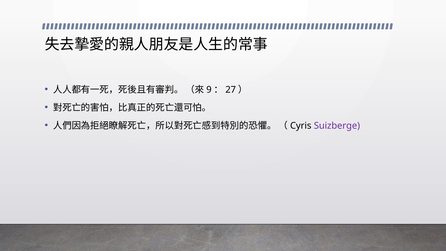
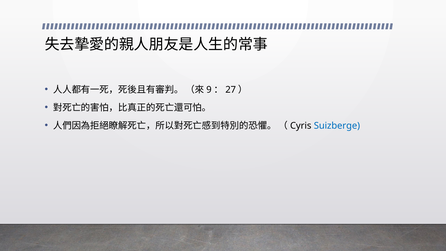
Suizberge colour: purple -> blue
